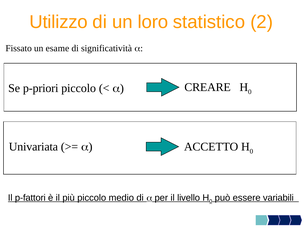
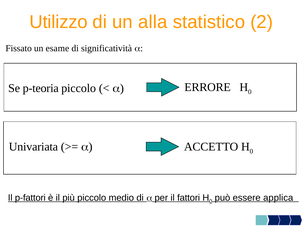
loro: loro -> alla
p-priori: p-priori -> p-teoria
CREARE: CREARE -> ERRORE
livello: livello -> fattori
variabili: variabili -> applica
